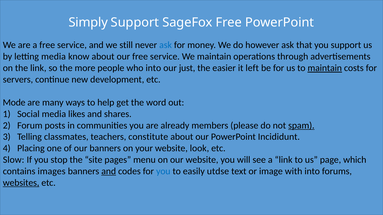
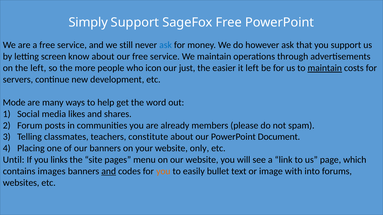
letting media: media -> screen
the link: link -> left
who into: into -> icon
spam underline: present -> none
Incididunt: Incididunt -> Document
look: look -> only
Slow: Slow -> Until
stop: stop -> links
you at (163, 172) colour: blue -> orange
utdse: utdse -> bullet
websites underline: present -> none
